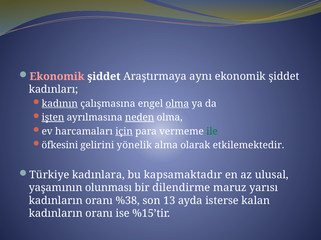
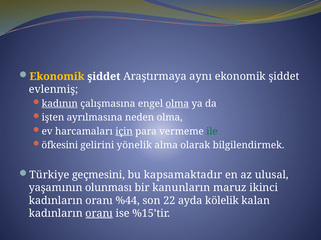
Ekonomik at (57, 77) colour: pink -> yellow
kadınları: kadınları -> evlenmiş
işten underline: present -> none
neden underline: present -> none
etkilemektedir: etkilemektedir -> bilgilendirmek
kadınlara: kadınlara -> geçmesini
dilendirme: dilendirme -> kanunların
yarısı: yarısı -> ikinci
%38: %38 -> %44
13: 13 -> 22
isterse: isterse -> kölelik
oranı at (99, 214) underline: none -> present
